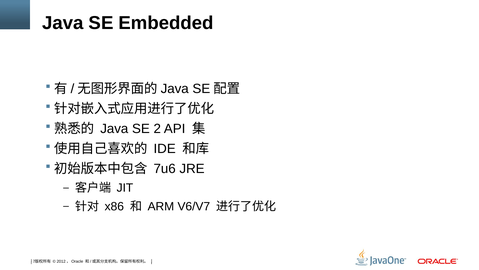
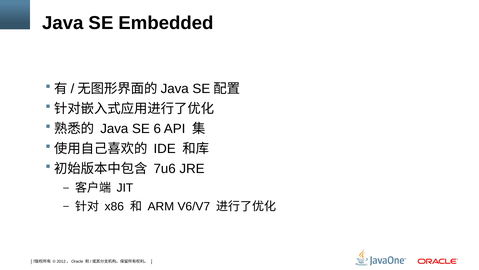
2: 2 -> 6
